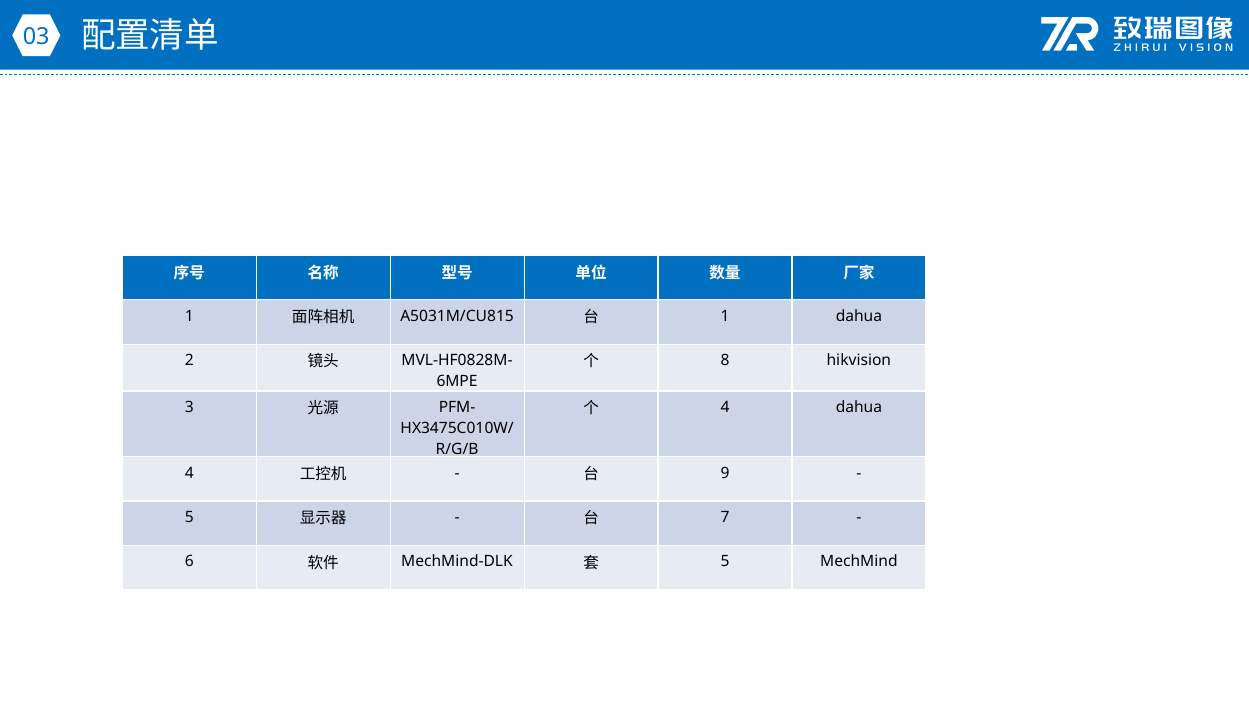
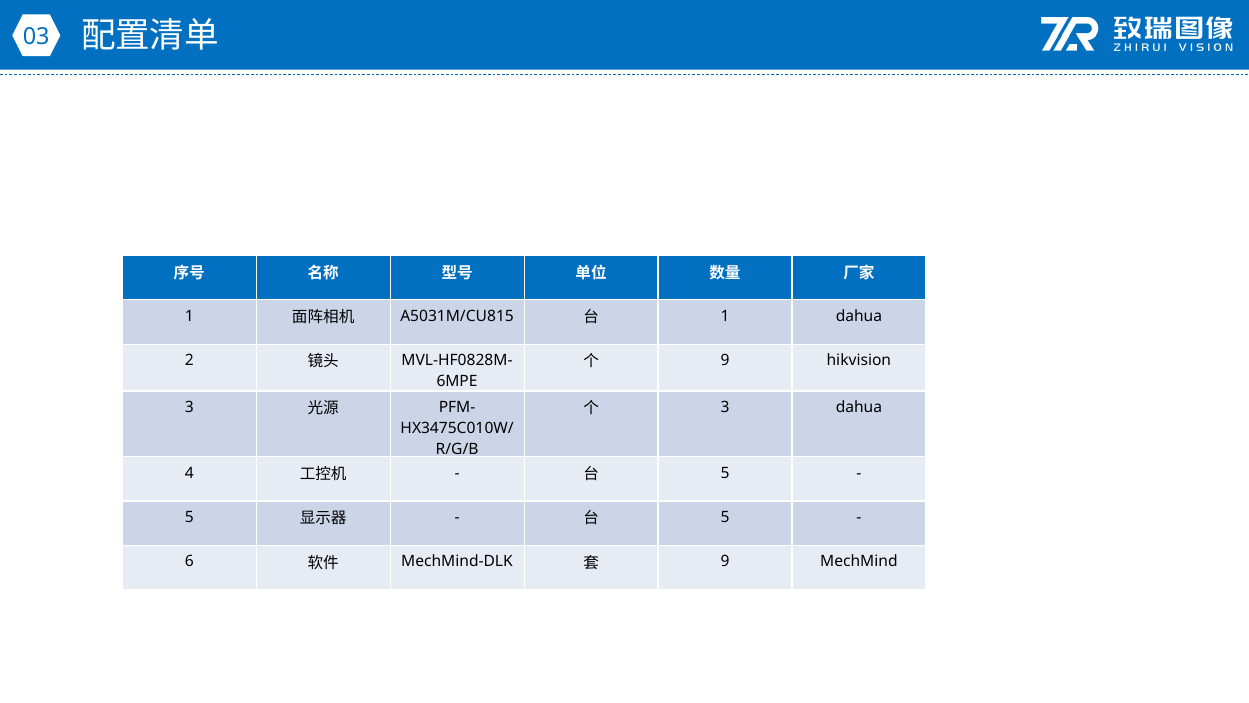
8 at (725, 360): 8 -> 9
4 at (725, 407): 4 -> 3
9 at (725, 473): 9 -> 5
7 at (725, 517): 7 -> 5
5 at (725, 561): 5 -> 9
